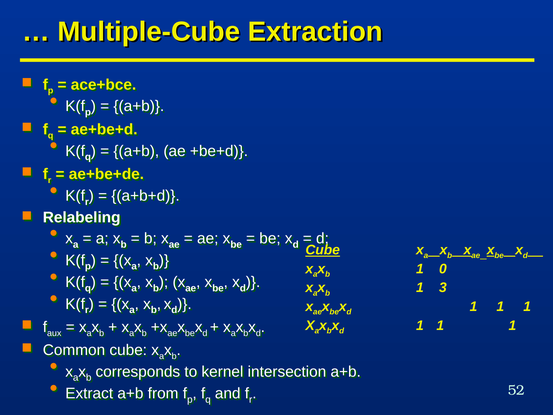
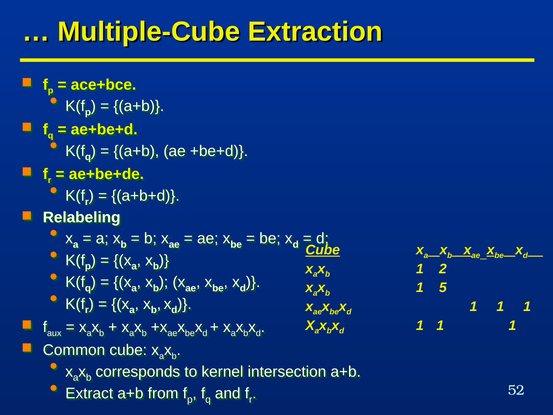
0: 0 -> 2
3: 3 -> 5
